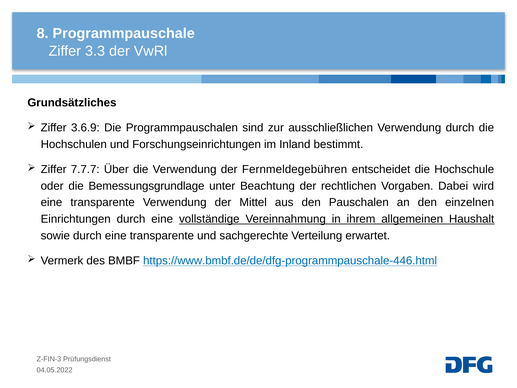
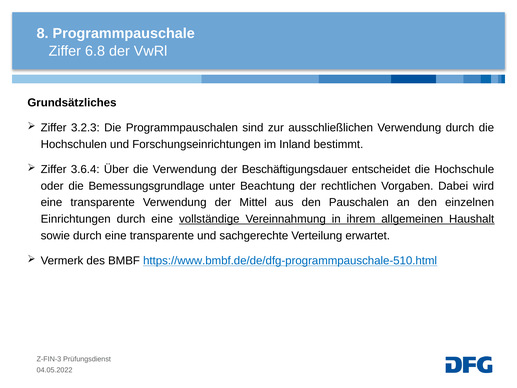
3.3: 3.3 -> 6.8
3.6.9: 3.6.9 -> 3.2.3
7.7.7: 7.7.7 -> 3.6.4
Fernmeldegebühren: Fernmeldegebühren -> Beschäftigungsdauer
https://www.bmbf.de/de/dfg-programmpauschale-446.html: https://www.bmbf.de/de/dfg-programmpauschale-446.html -> https://www.bmbf.de/de/dfg-programmpauschale-510.html
